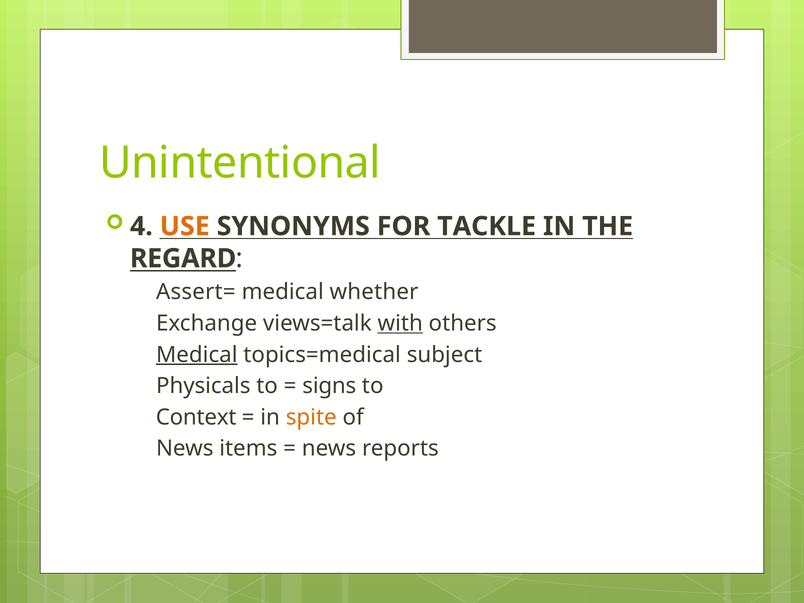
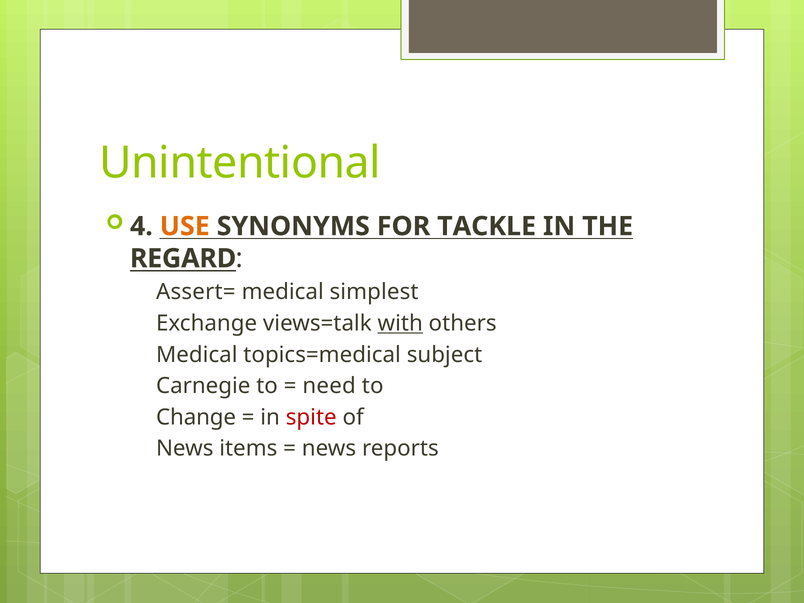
whether: whether -> simplest
Medical at (197, 355) underline: present -> none
Physicals: Physicals -> Carnegie
signs: signs -> need
Context: Context -> Change
spite colour: orange -> red
